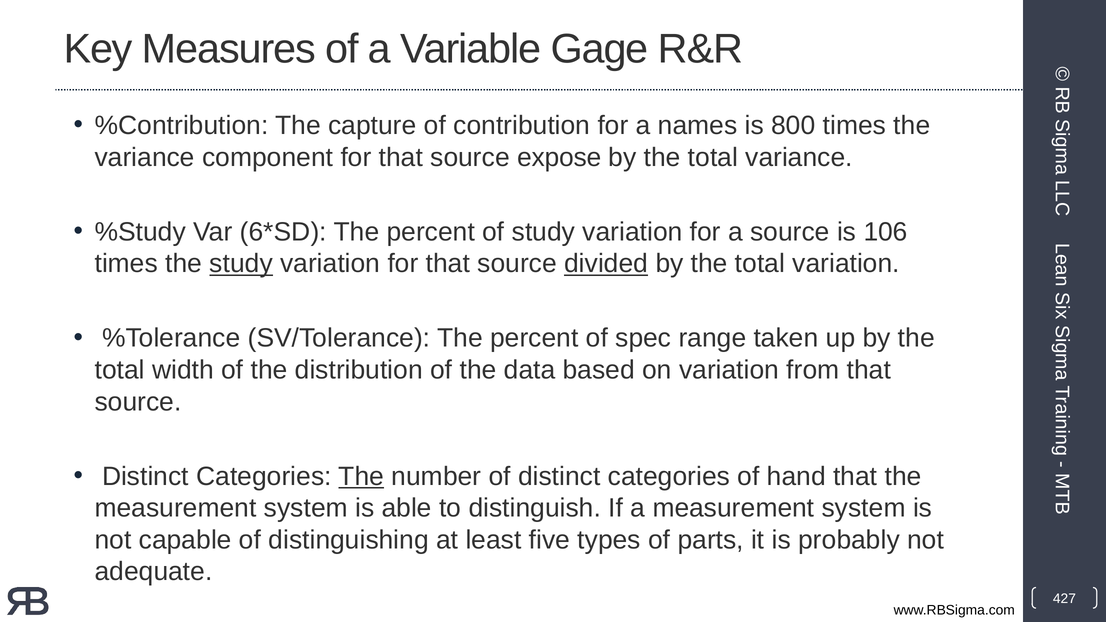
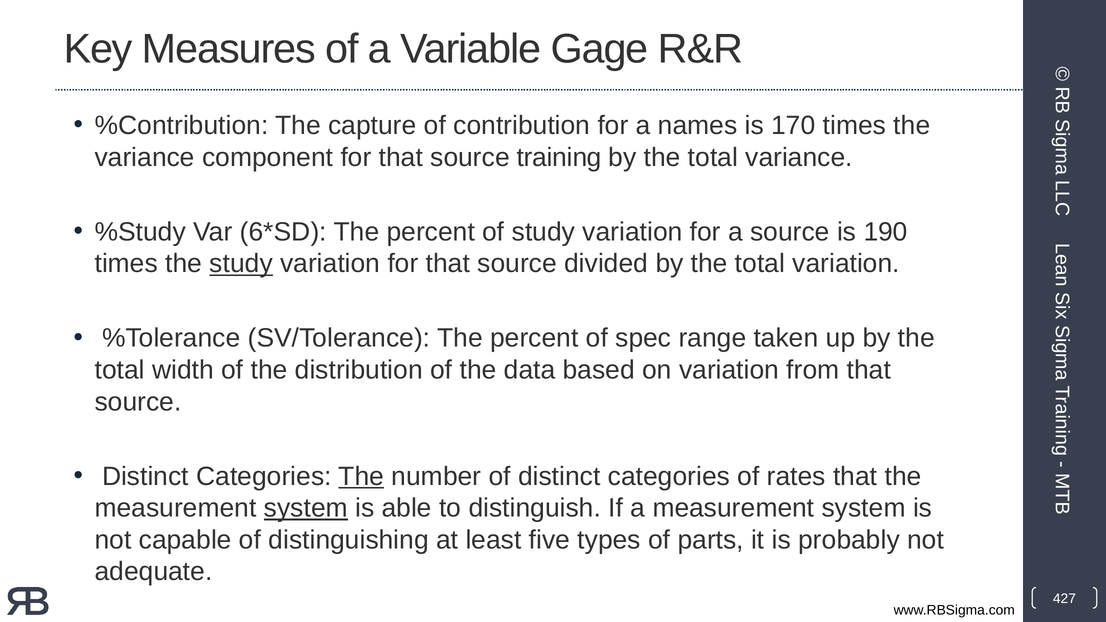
800: 800 -> 170
expose: expose -> training
106: 106 -> 190
divided underline: present -> none
hand: hand -> rates
system at (306, 508) underline: none -> present
